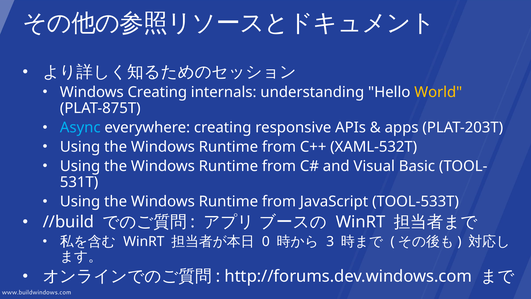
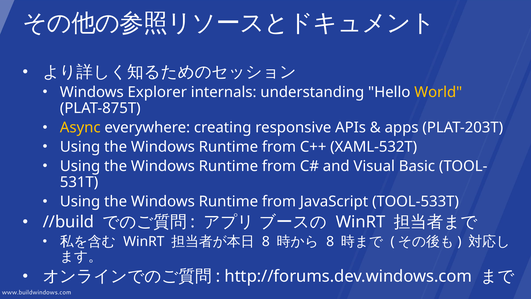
Windows Creating: Creating -> Explorer
Async colour: light blue -> yellow
0 at (266, 241): 0 -> 8
3 at (330, 241): 3 -> 8
